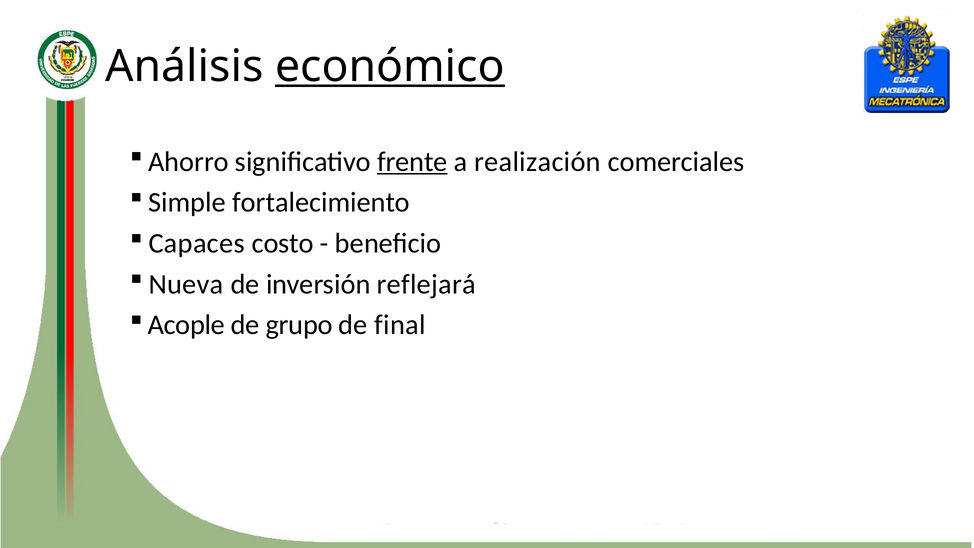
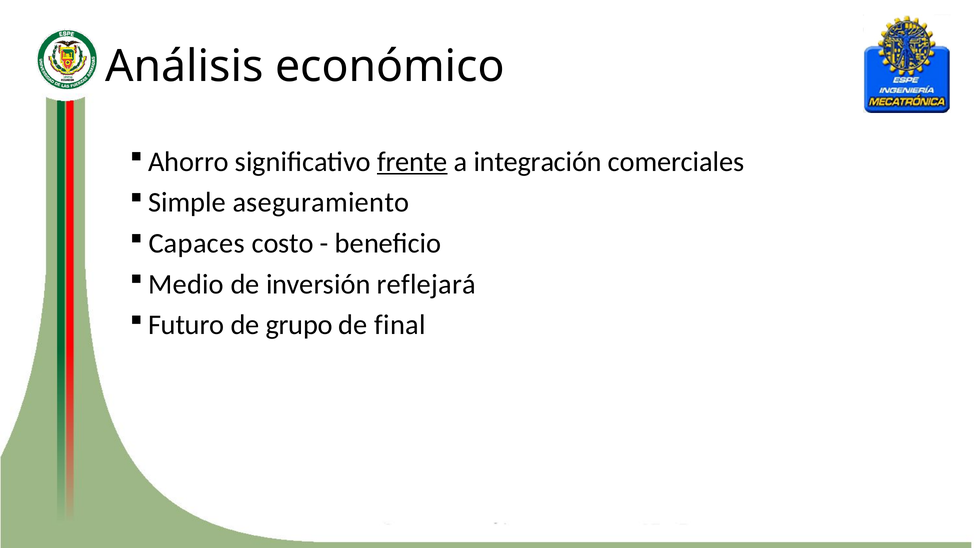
económico underline: present -> none
realización: realización -> integración
fortalecimiento: fortalecimiento -> aseguramiento
Nueva: Nueva -> Medio
Acople: Acople -> Futuro
